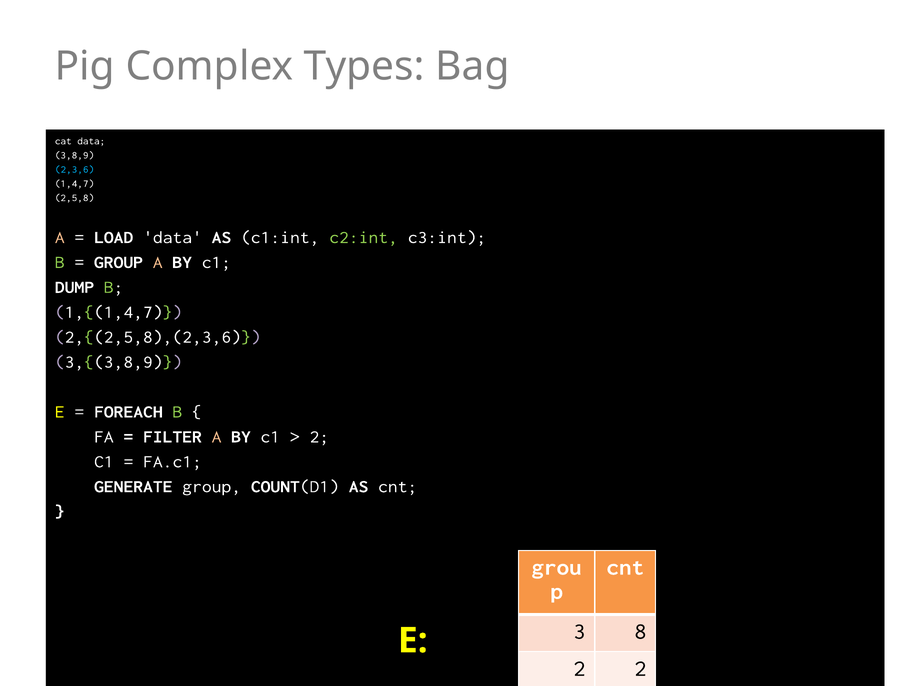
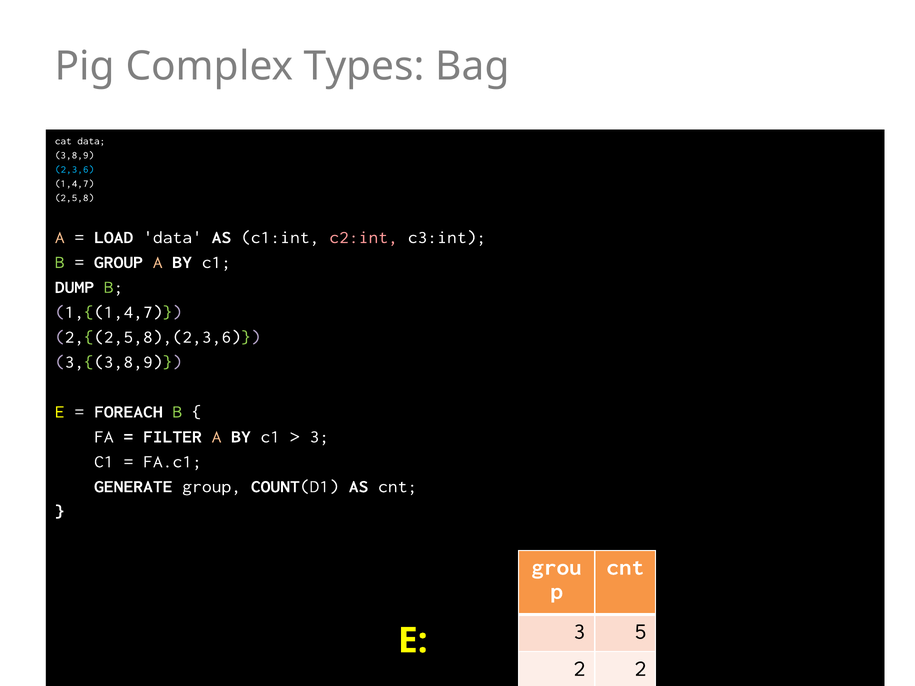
c2:int colour: light green -> pink
2 at (319, 437): 2 -> 3
8: 8 -> 5
